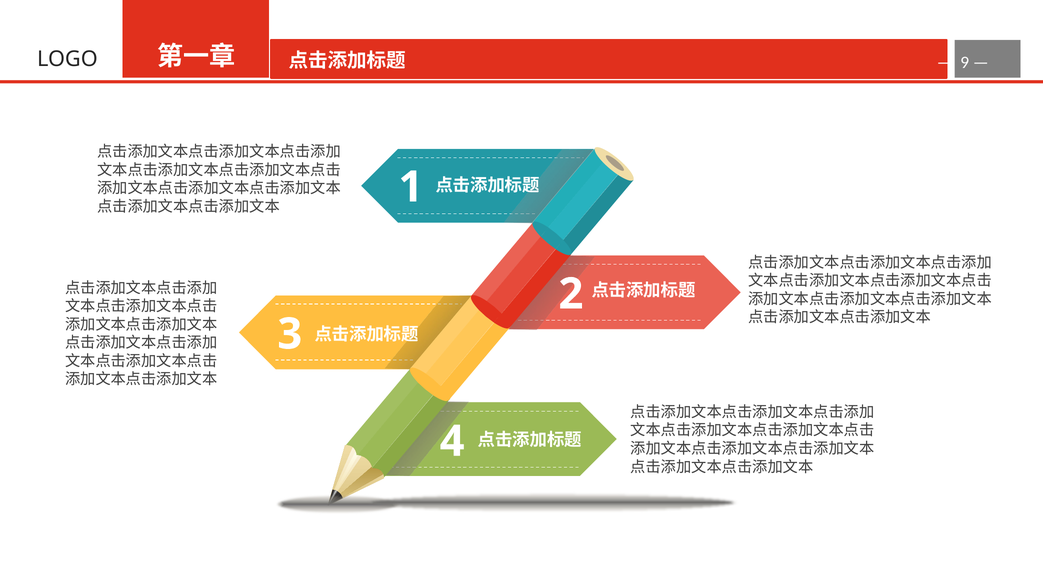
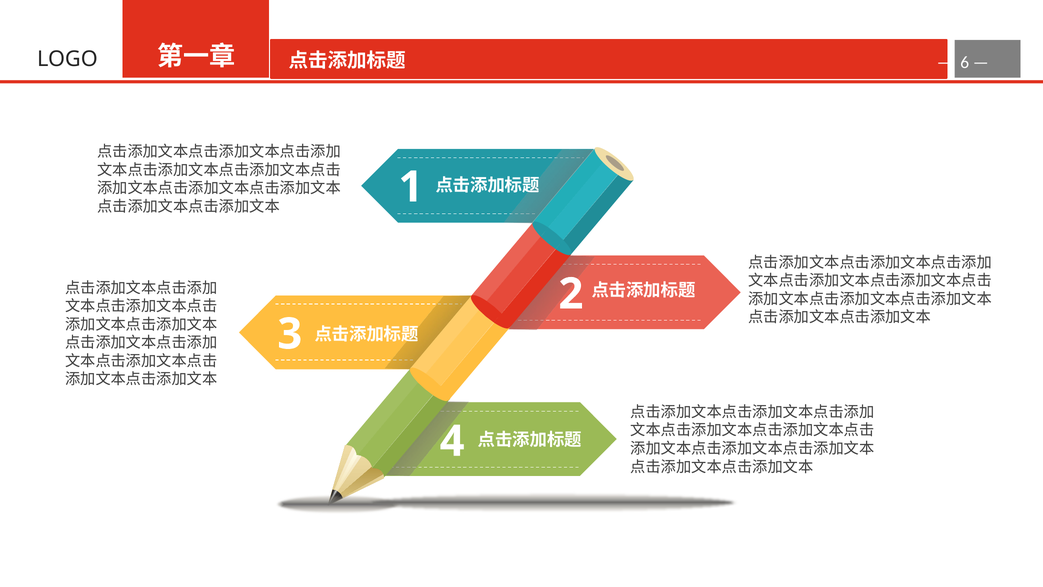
9: 9 -> 6
